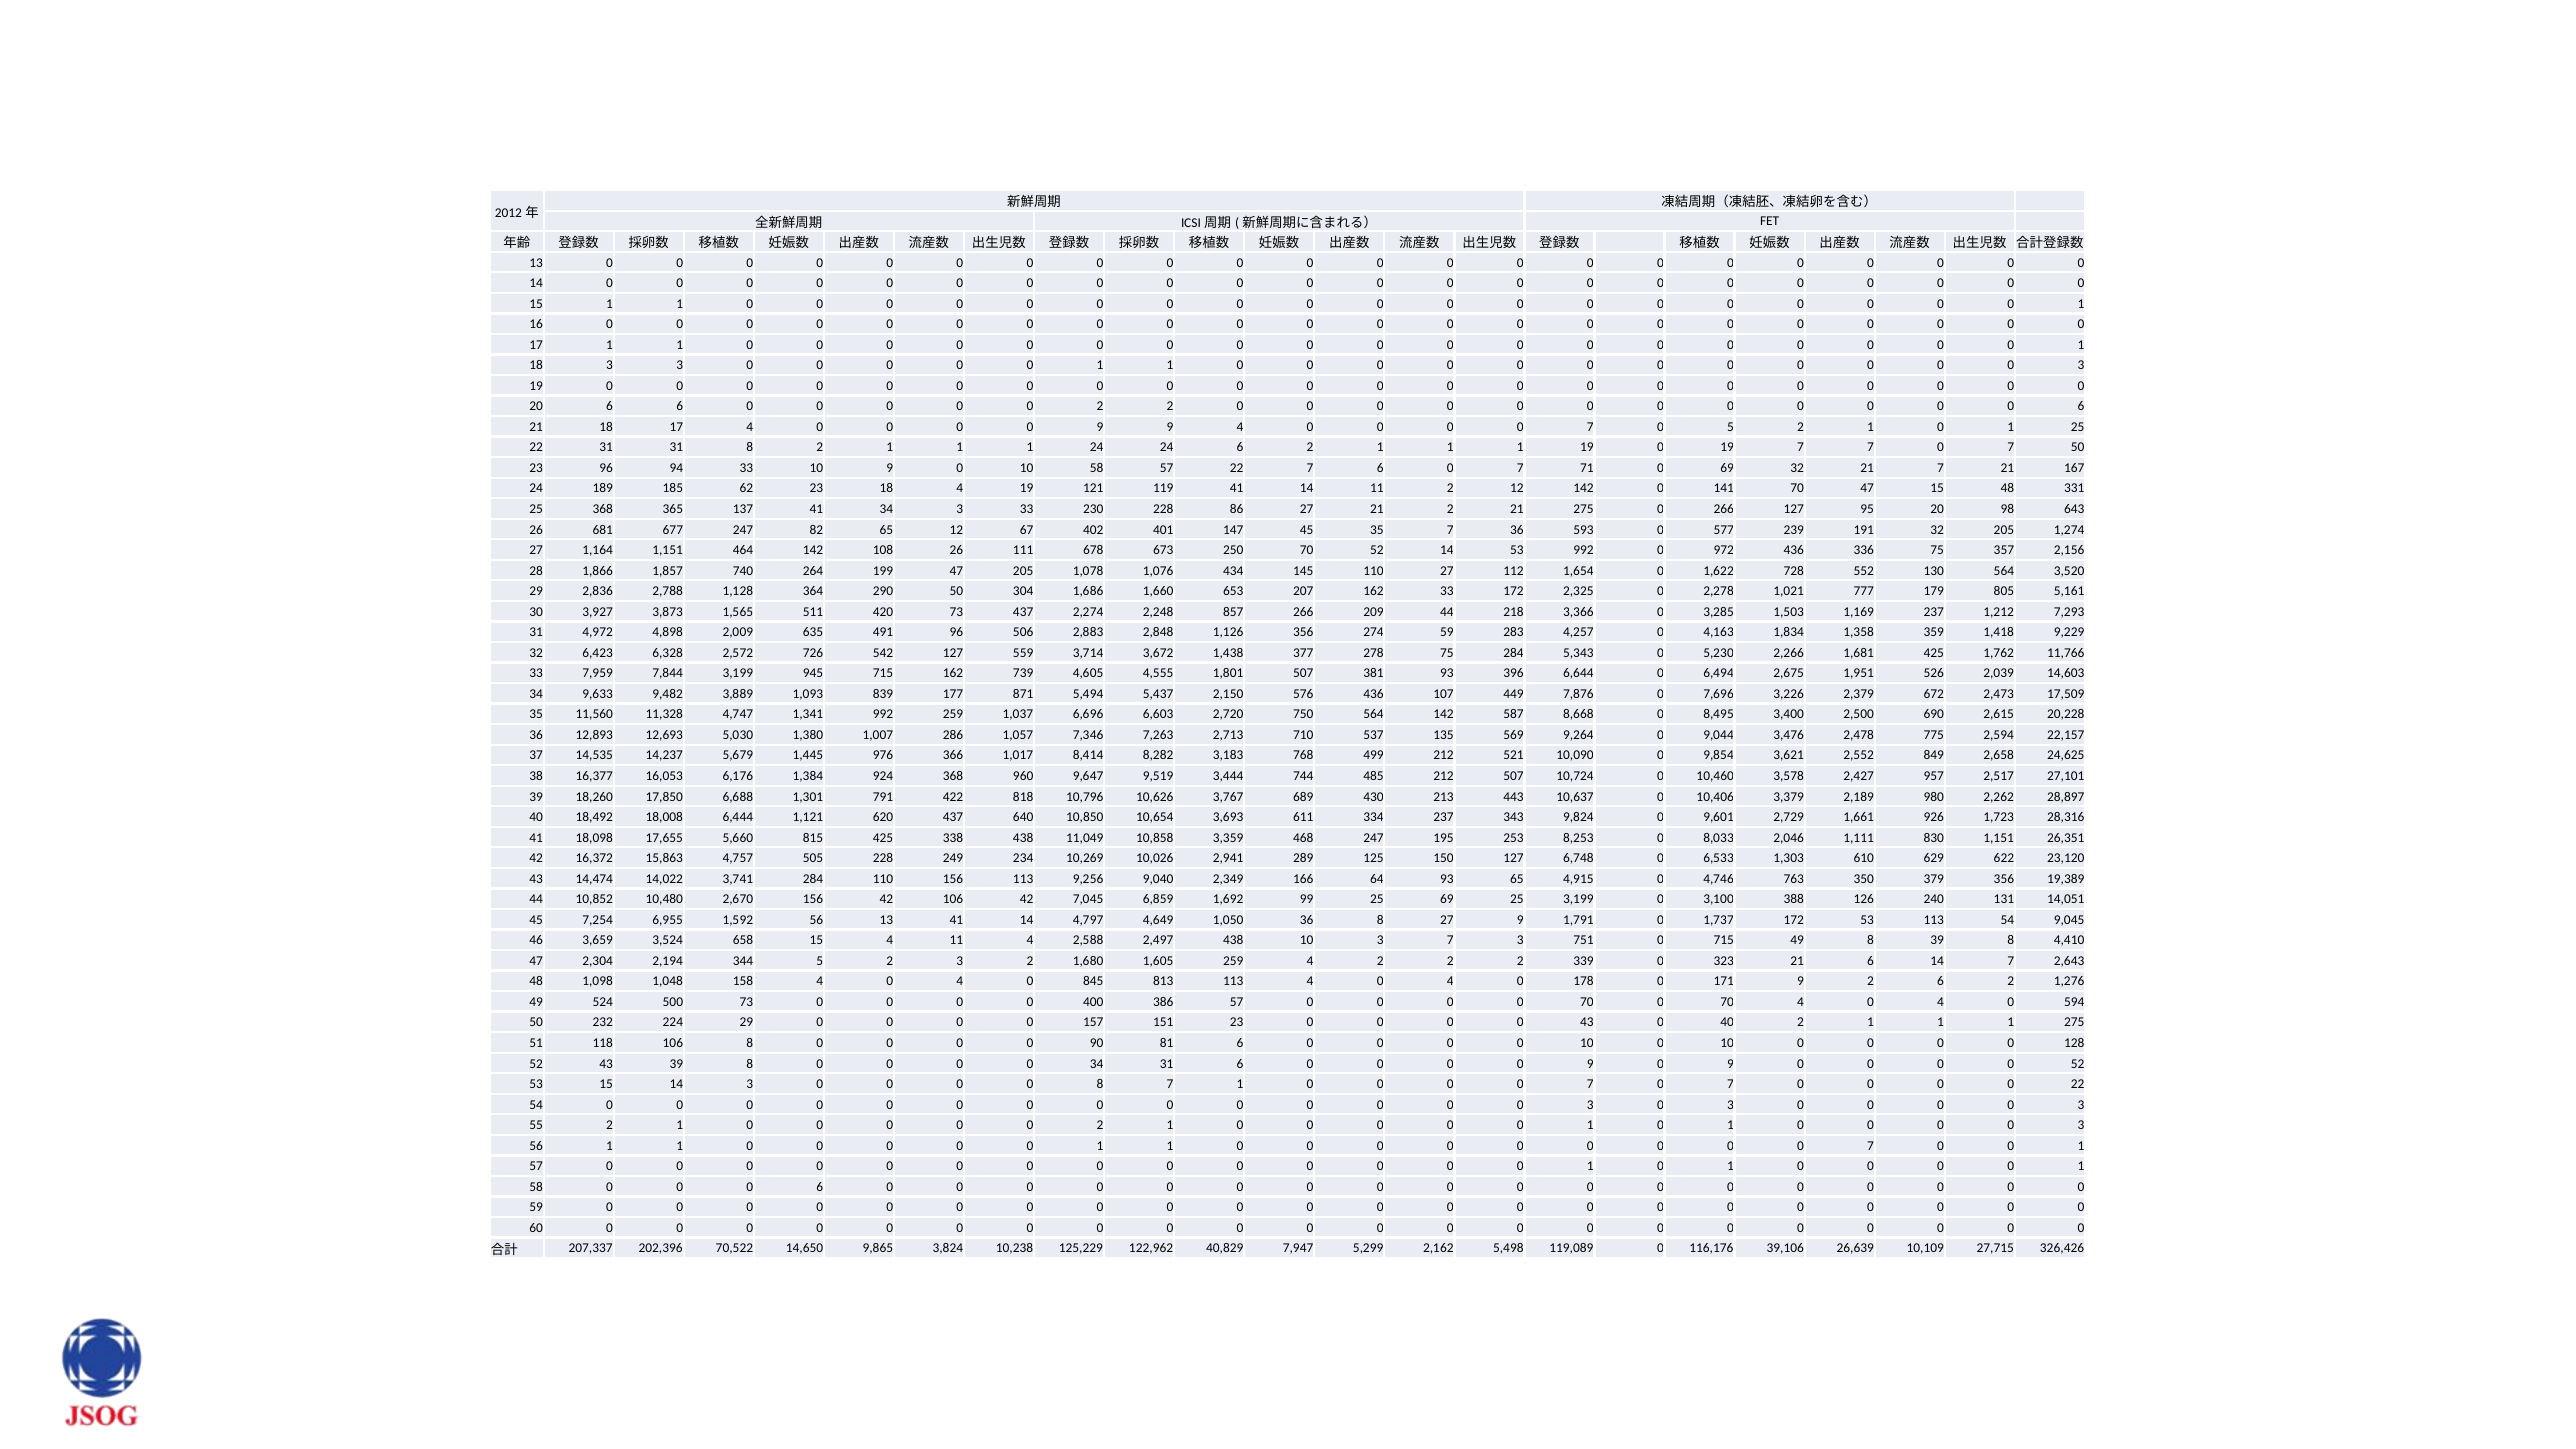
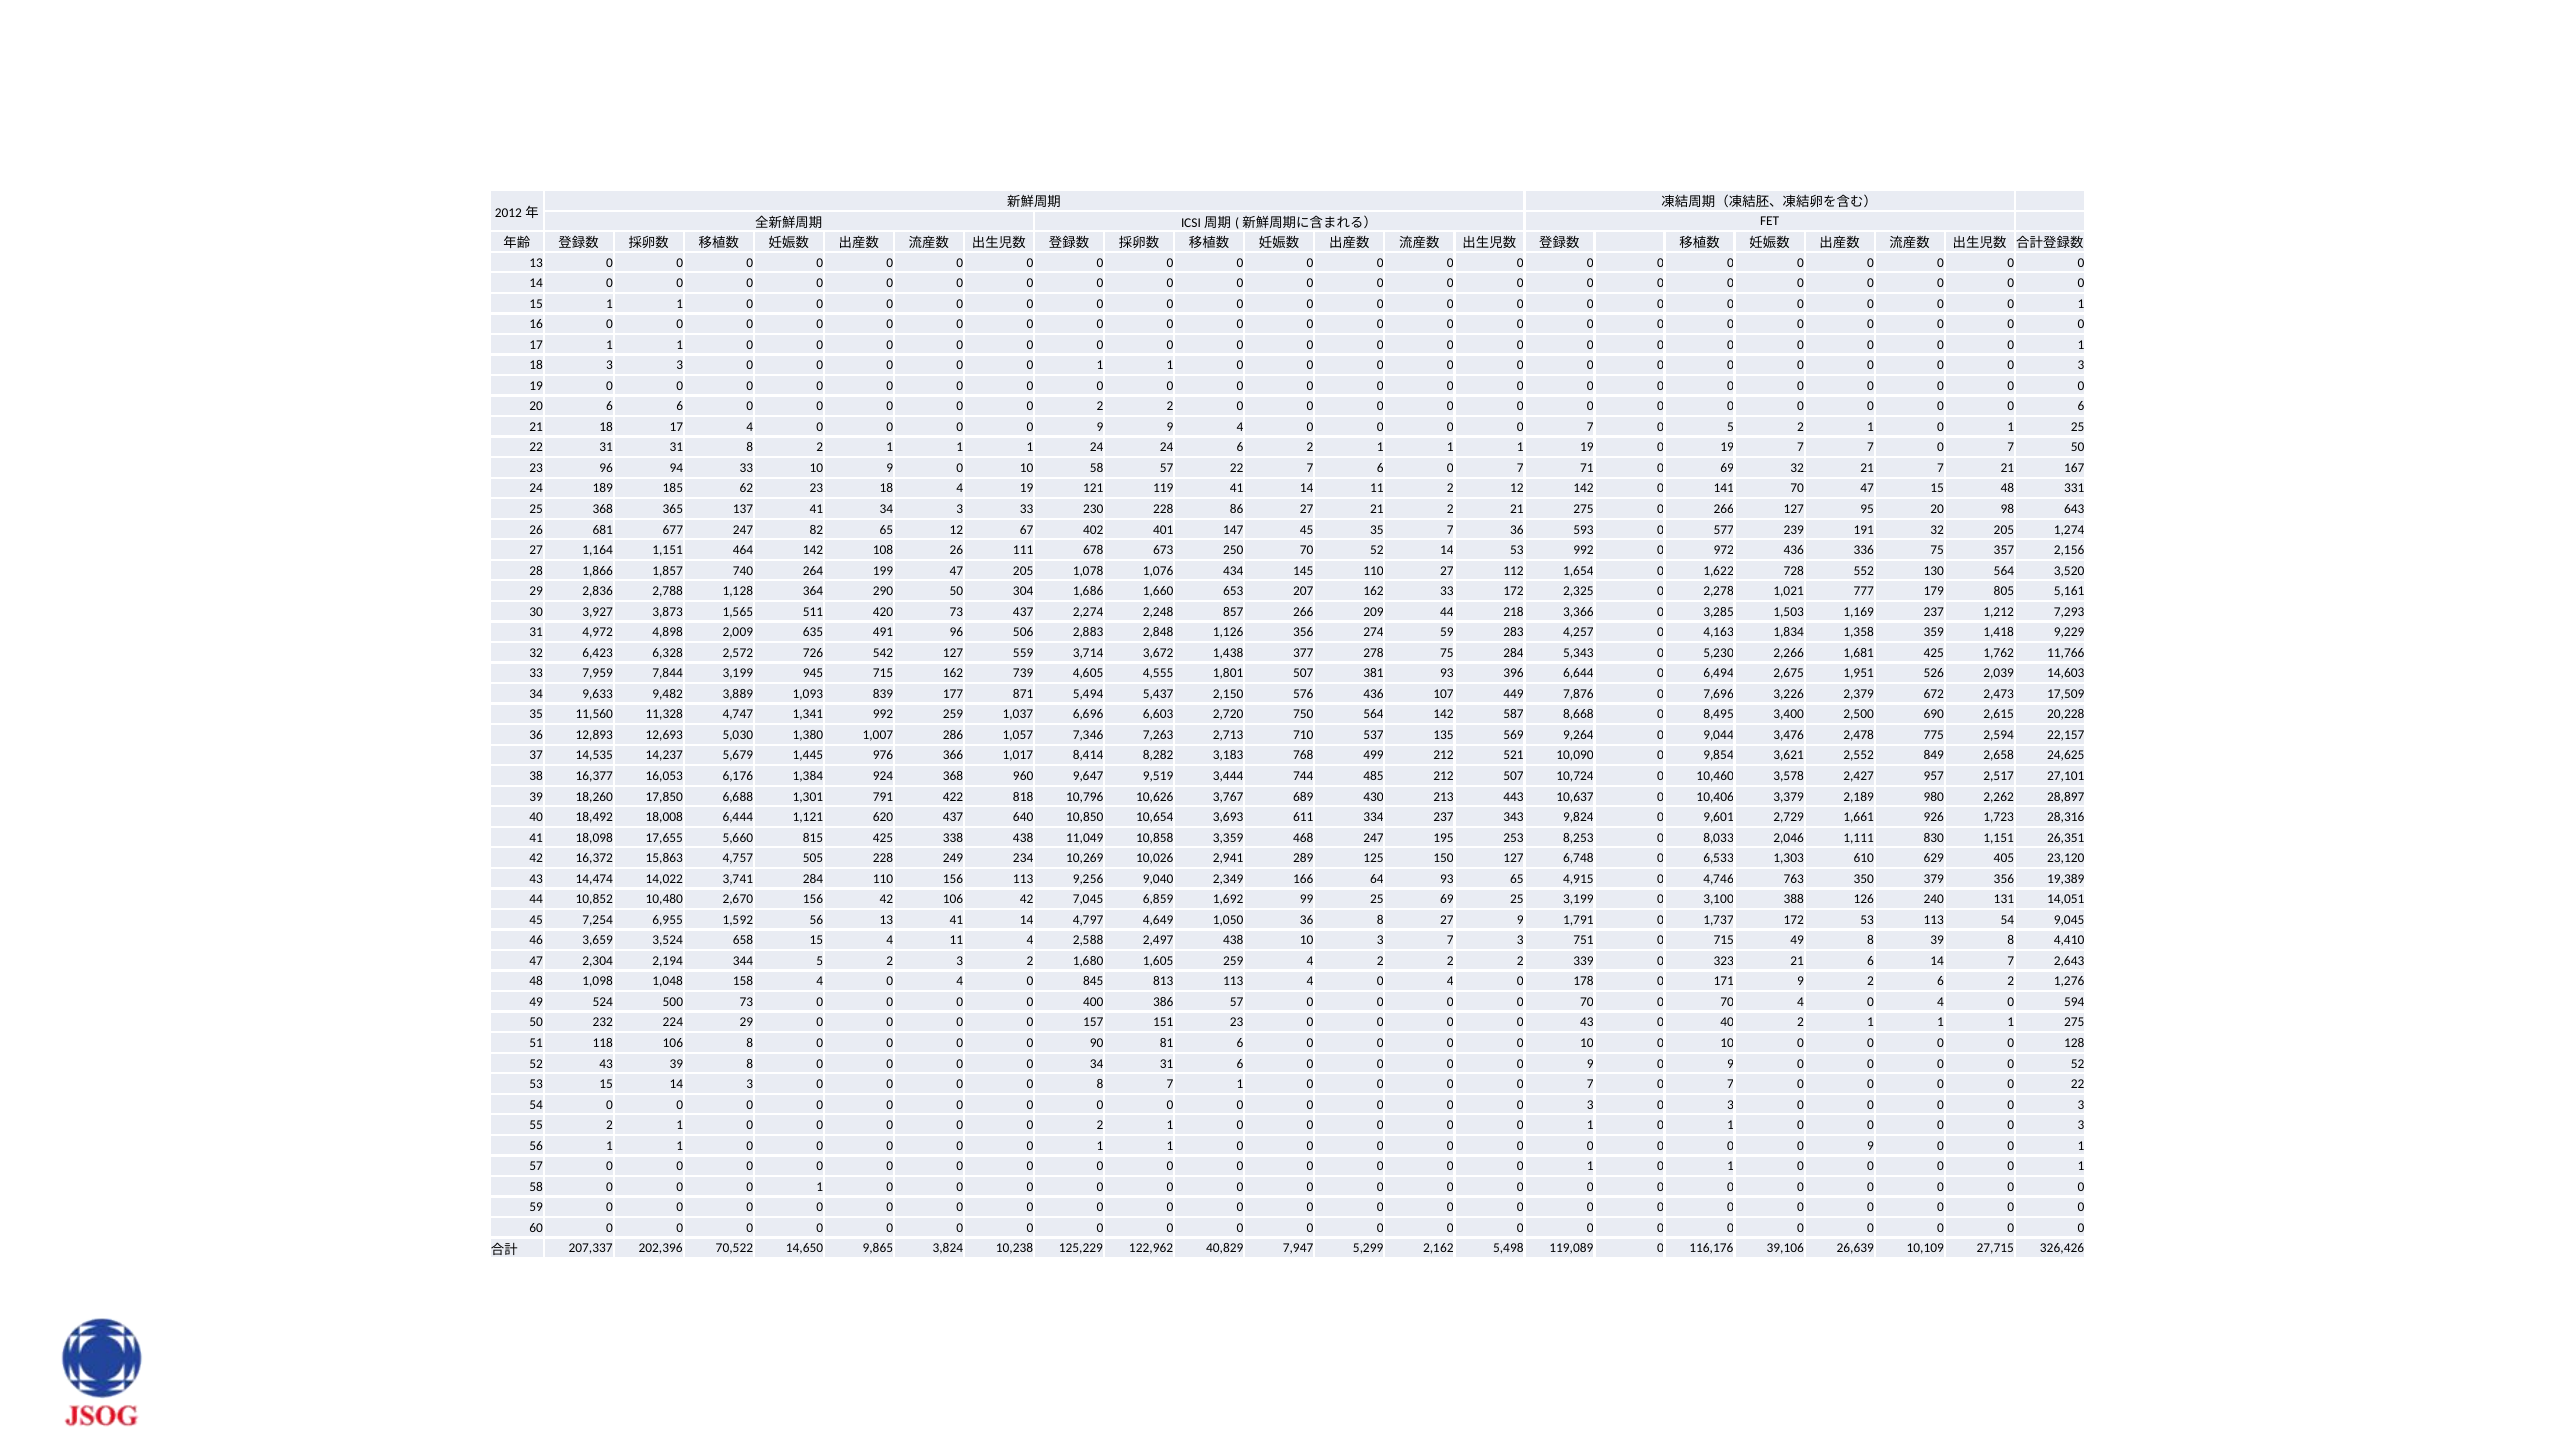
622: 622 -> 405
7 at (1871, 1146): 7 -> 9
6 at (820, 1187): 6 -> 1
